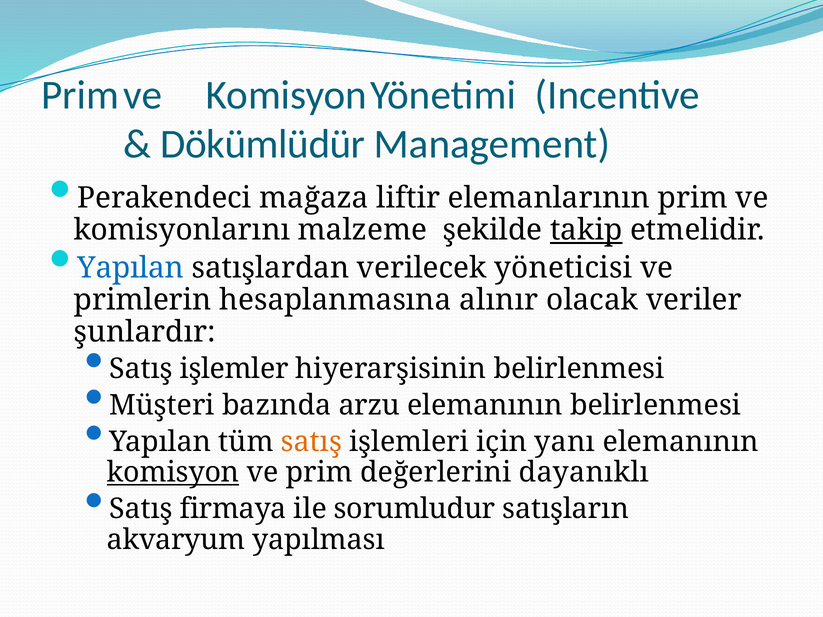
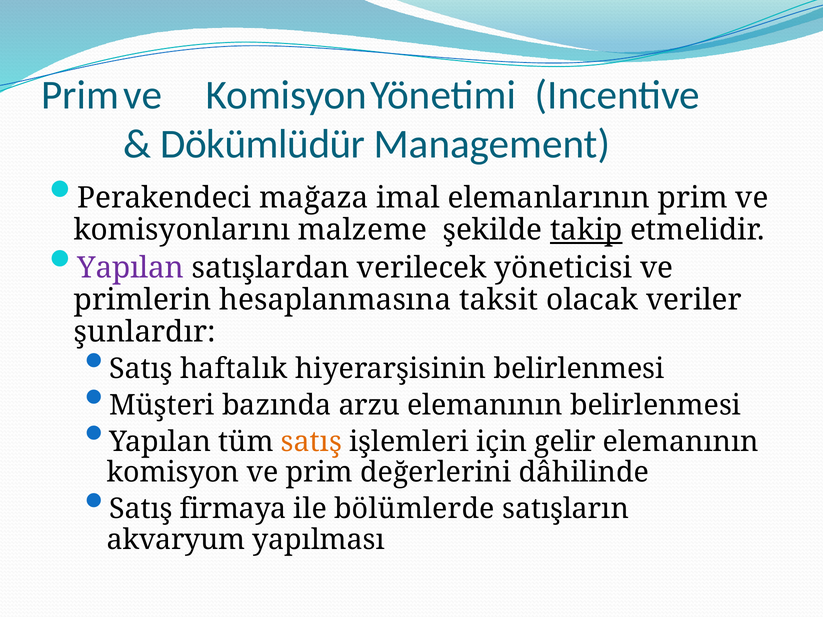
liftir: liftir -> imal
Yapılan at (131, 268) colour: blue -> purple
alınır: alınır -> taksit
işlemler: işlemler -> haftalık
yanı: yanı -> gelir
komisyon underline: present -> none
dayanıklı: dayanıklı -> dâhilinde
sorumludur: sorumludur -> bölümlerde
